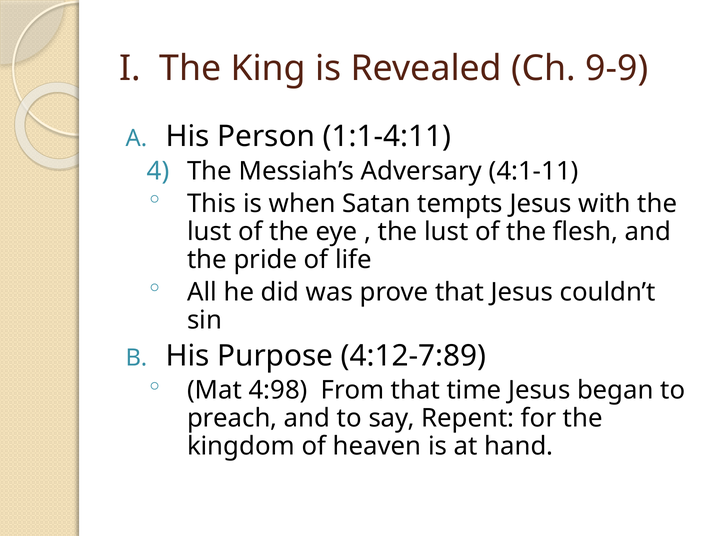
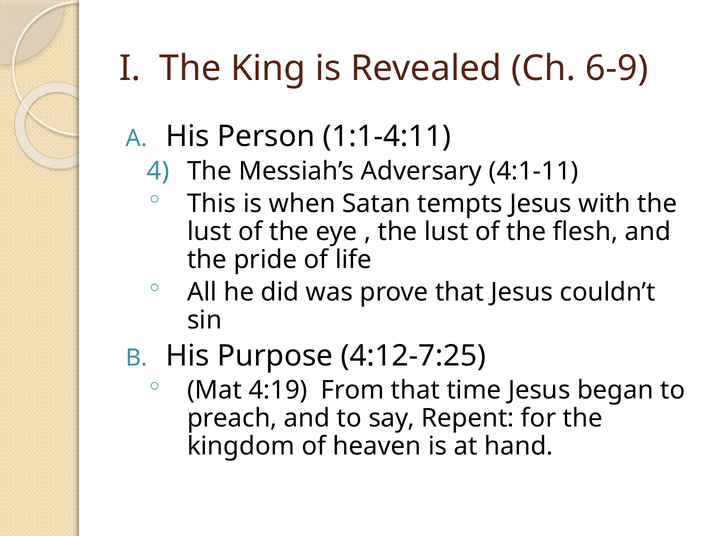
9-9: 9-9 -> 6-9
4:12-7:89: 4:12-7:89 -> 4:12-7:25
4:98: 4:98 -> 4:19
